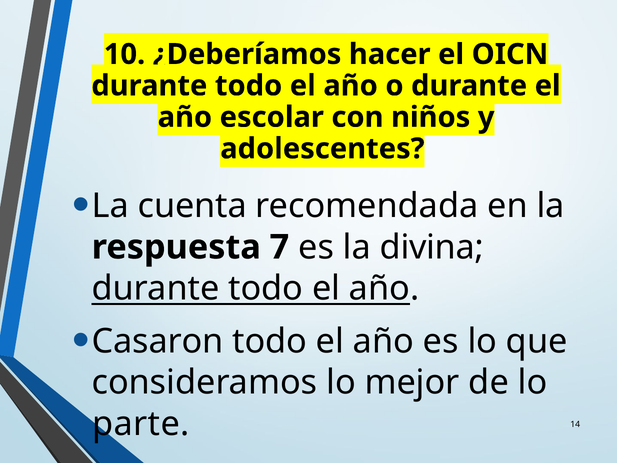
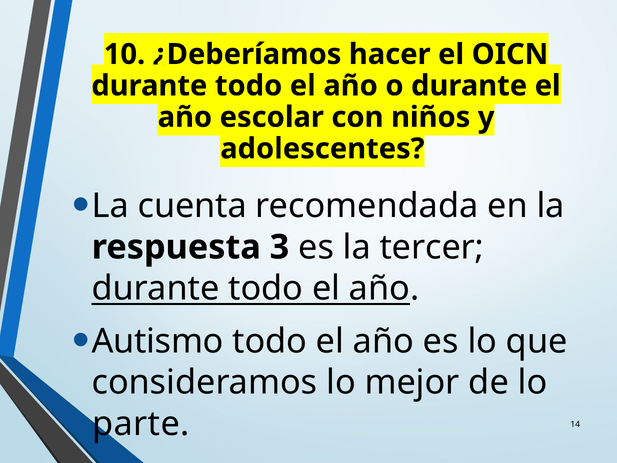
7: 7 -> 3
divina: divina -> tercer
Casaron: Casaron -> Autismo
